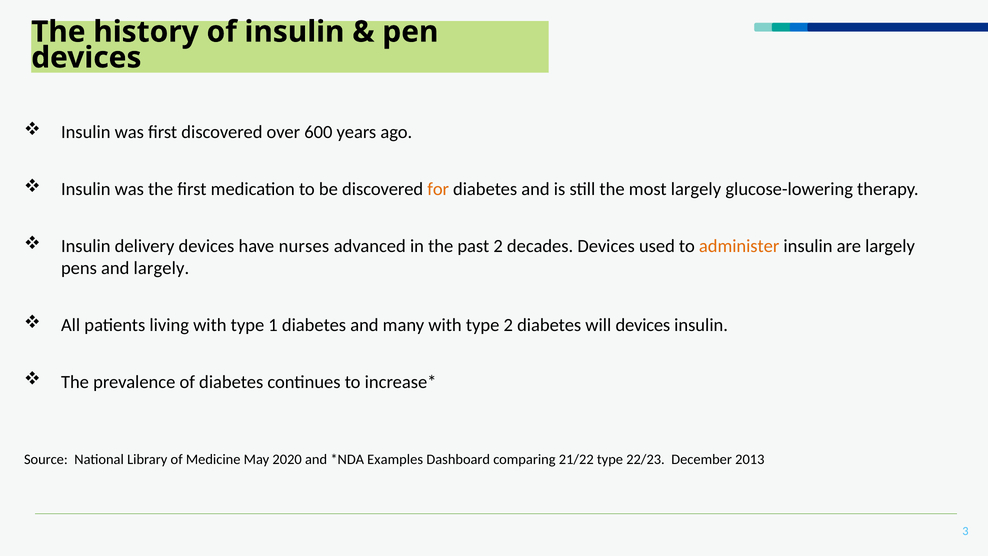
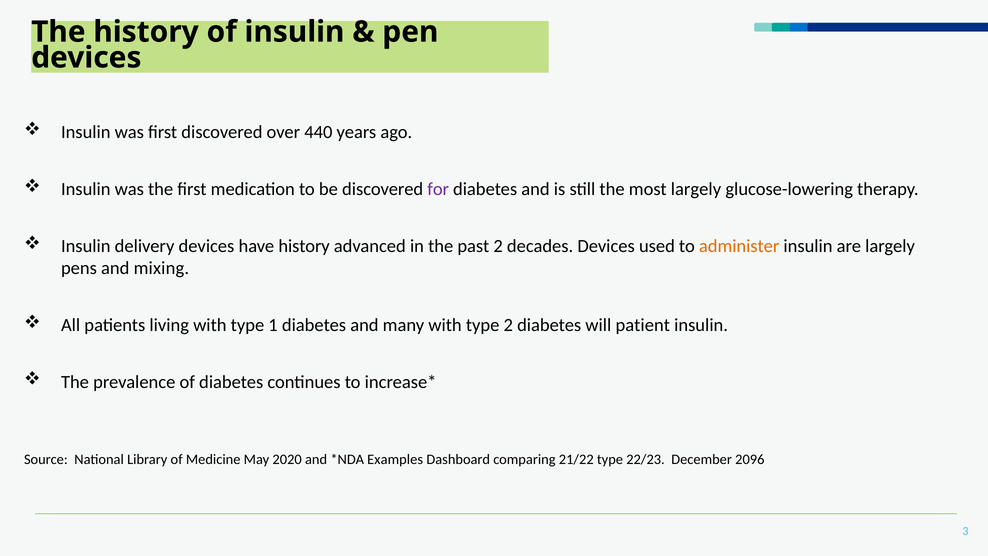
600: 600 -> 440
for colour: orange -> purple
have nurses: nurses -> history
and largely: largely -> mixing
will devices: devices -> patient
2013: 2013 -> 2096
